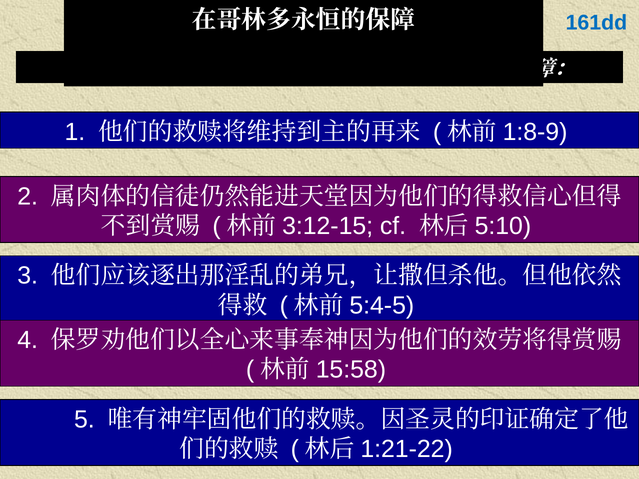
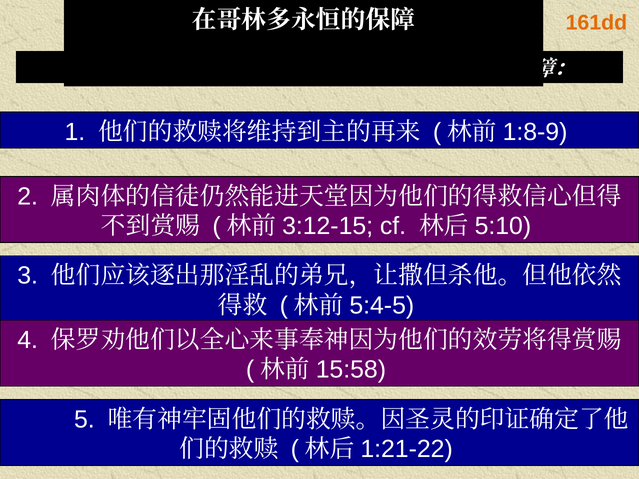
161dd colour: blue -> orange
